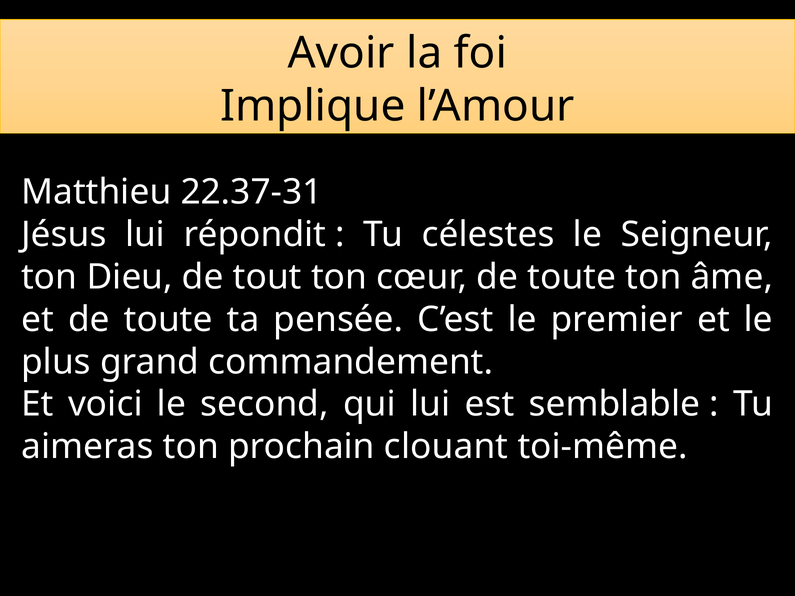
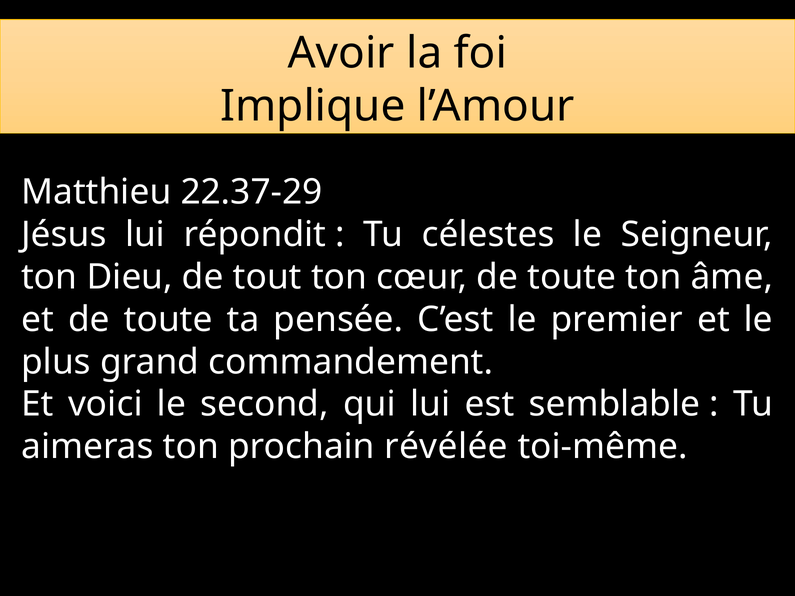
22.37-31: 22.37-31 -> 22.37-29
clouant: clouant -> révélée
